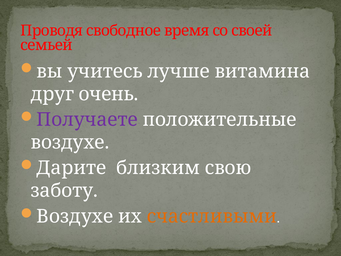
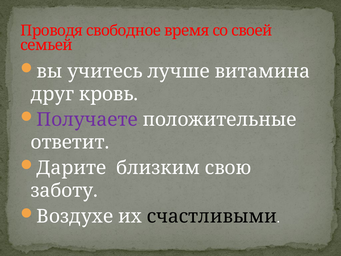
очень: очень -> кровь
воздухе at (70, 142): воздухе -> ответит
счастливыми colour: orange -> black
